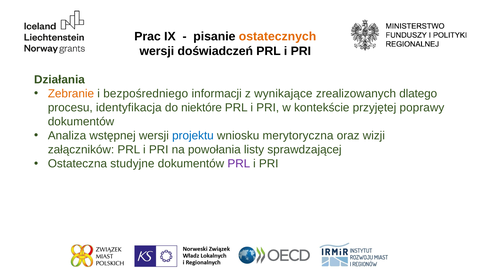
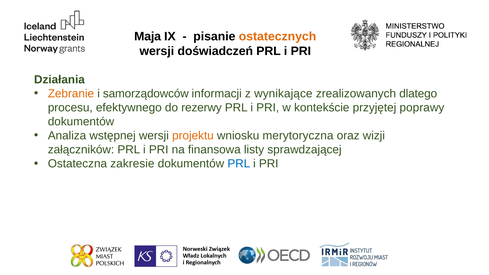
Prac: Prac -> Maja
bezpośredniego: bezpośredniego -> samorządowców
identyfikacja: identyfikacja -> efektywnego
niektóre: niektóre -> rezerwy
projektu colour: blue -> orange
powołania: powołania -> finansowa
studyjne: studyjne -> zakresie
PRL at (239, 164) colour: purple -> blue
